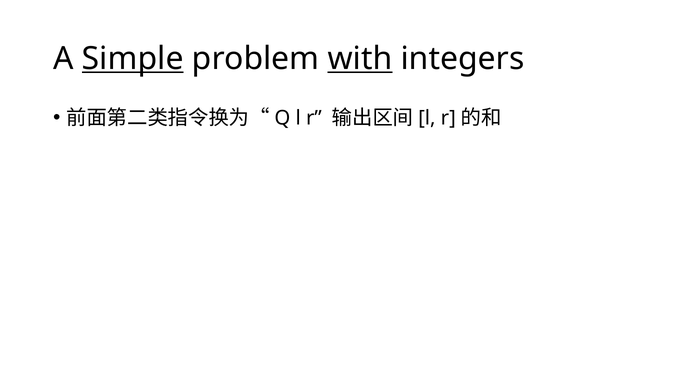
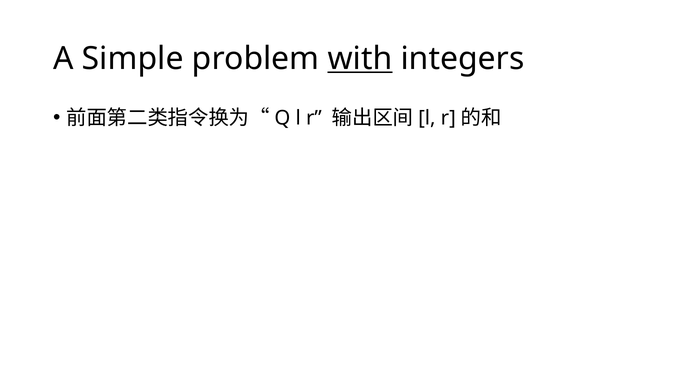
Simple underline: present -> none
